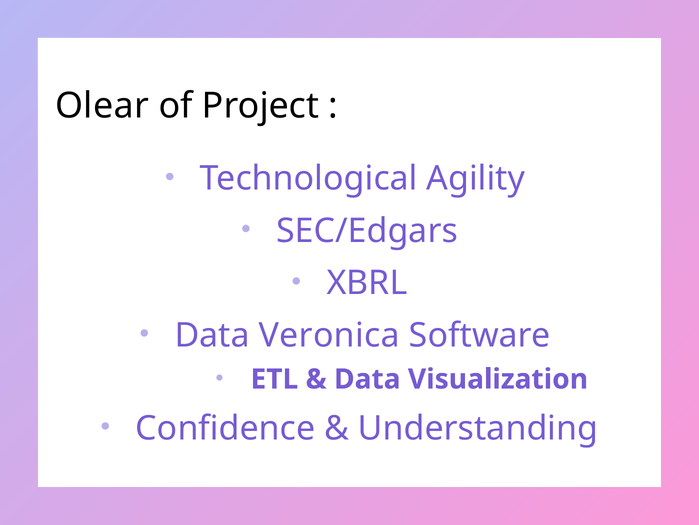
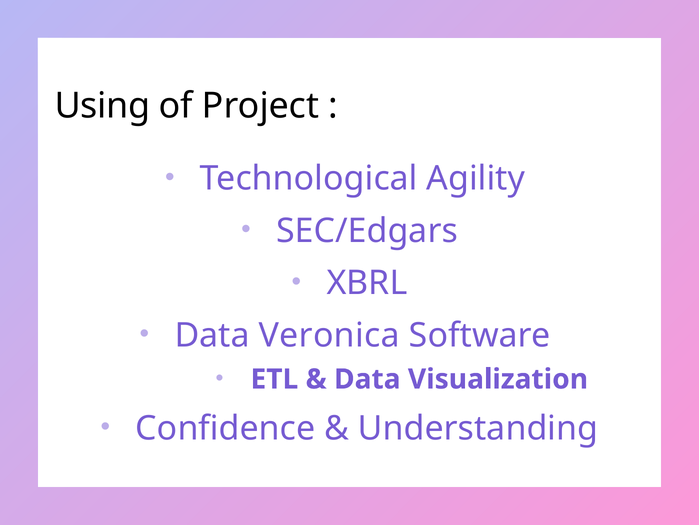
Olear: Olear -> Using
